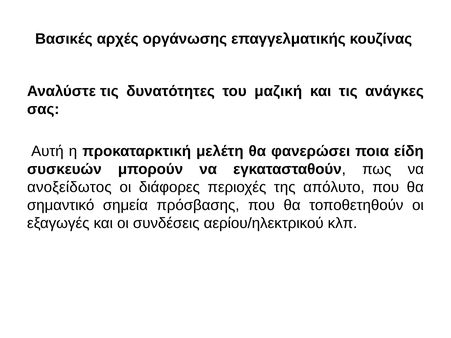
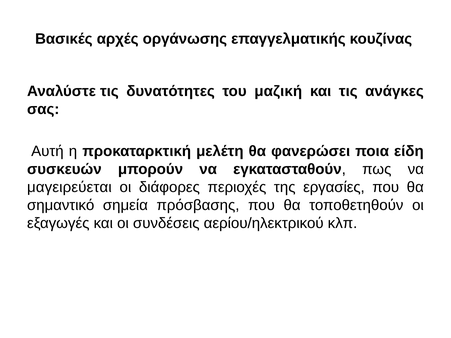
ανοξείδωτος: ανοξείδωτος -> μαγειρεύεται
απόλυτο: απόλυτο -> εργασίες
